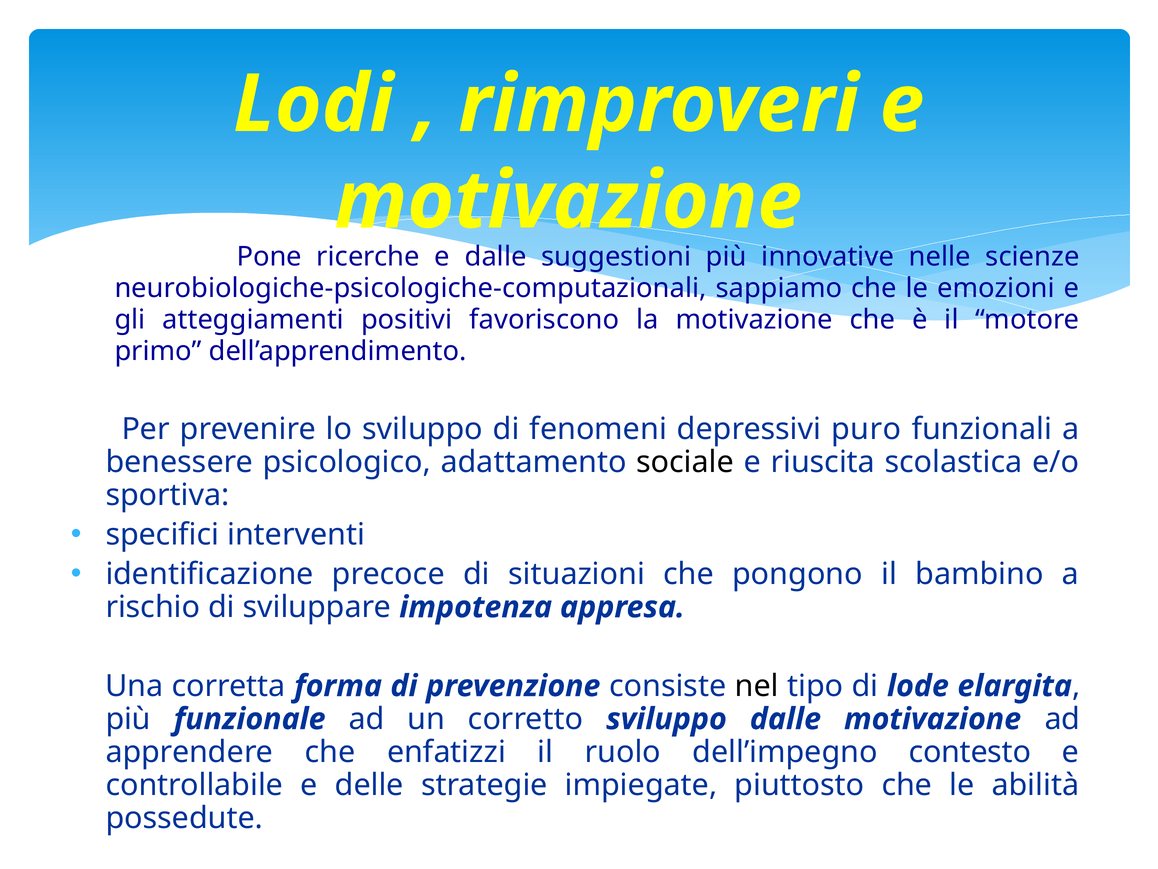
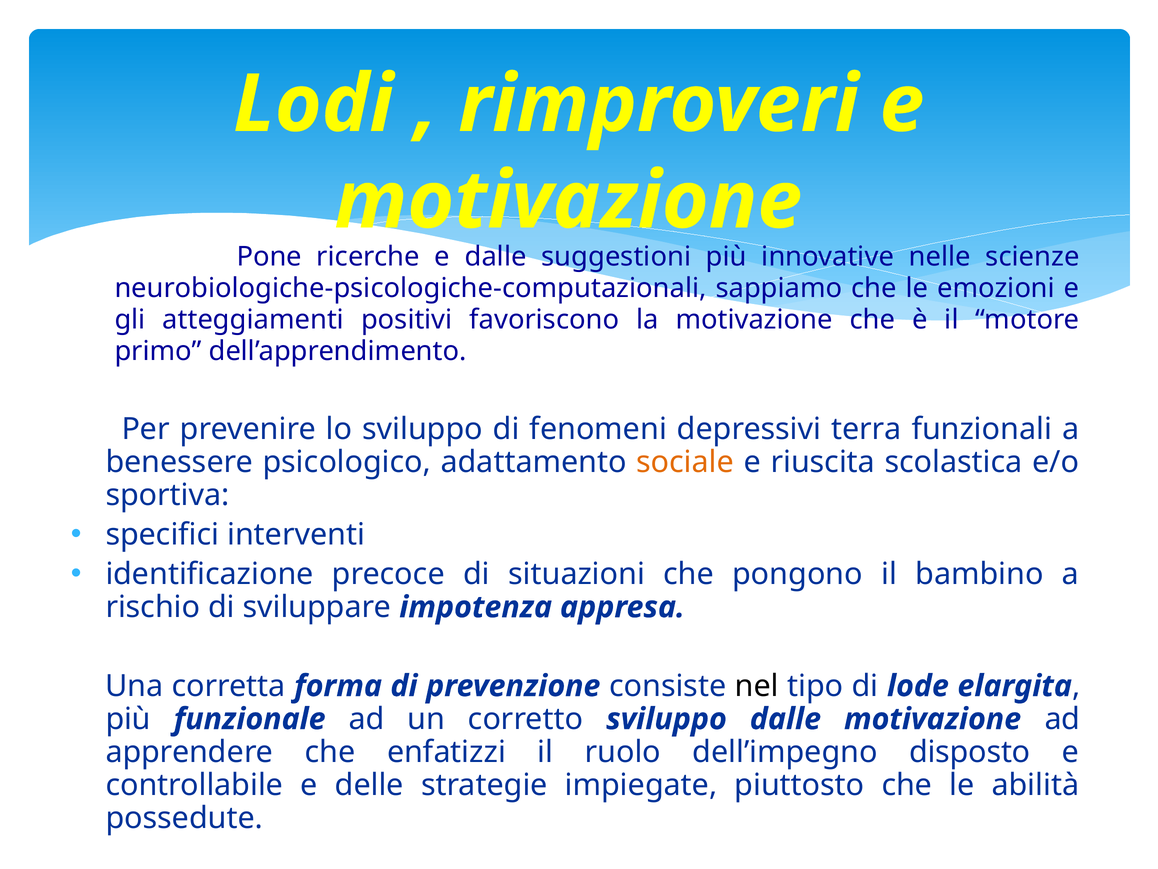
puro: puro -> terra
sociale colour: black -> orange
contesto: contesto -> disposto
